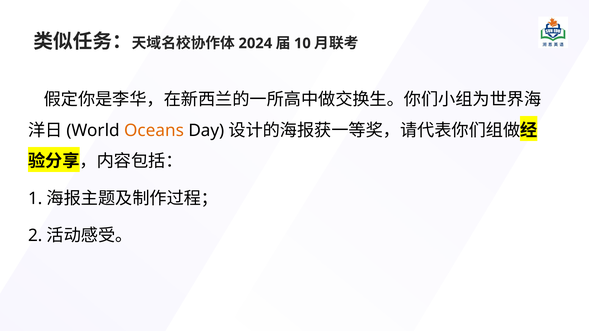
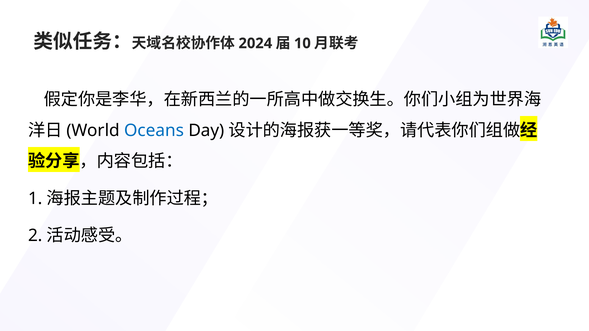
Oceans colour: orange -> blue
